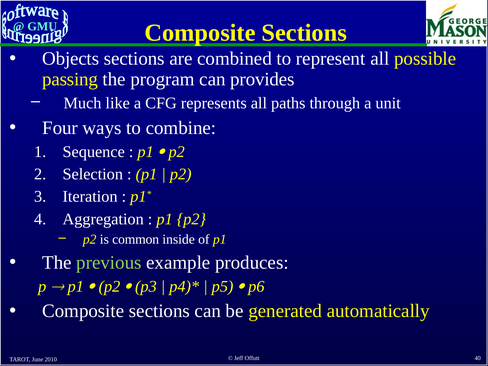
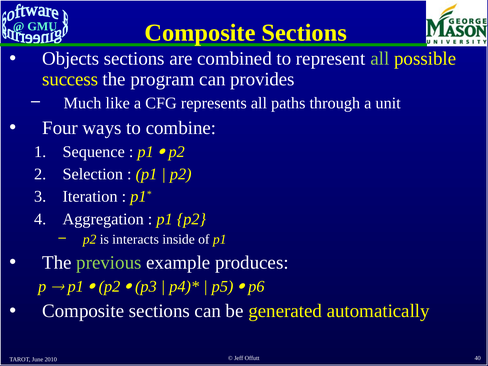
all at (380, 59) colour: white -> light green
passing: passing -> success
common: common -> interacts
